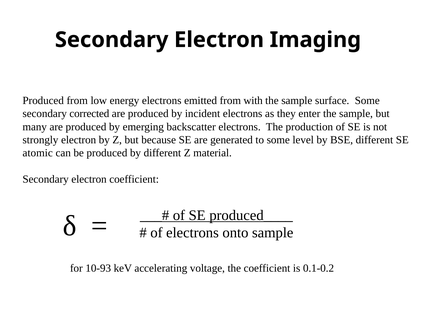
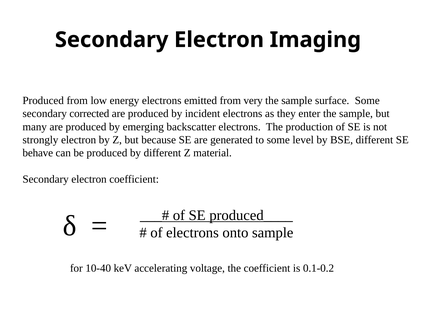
with: with -> very
atomic: atomic -> behave
10-93: 10-93 -> 10-40
